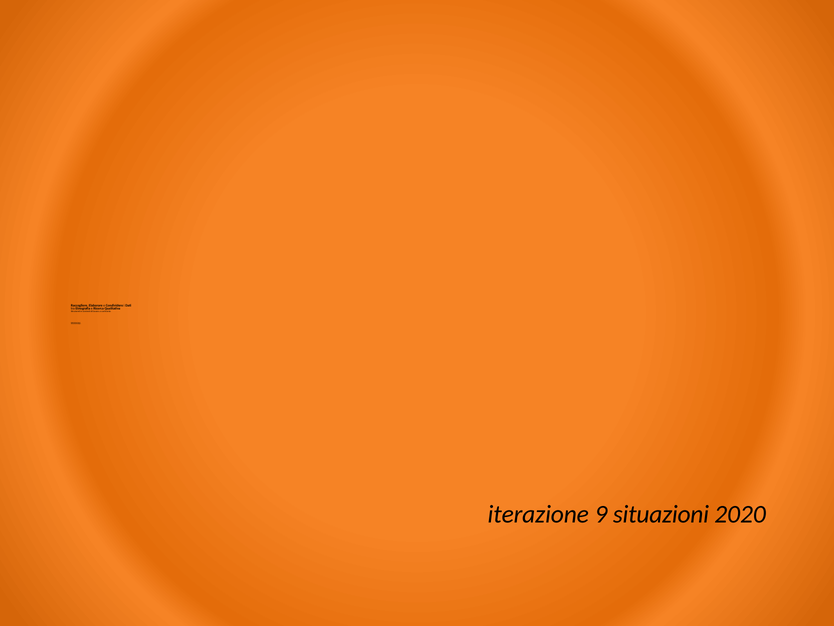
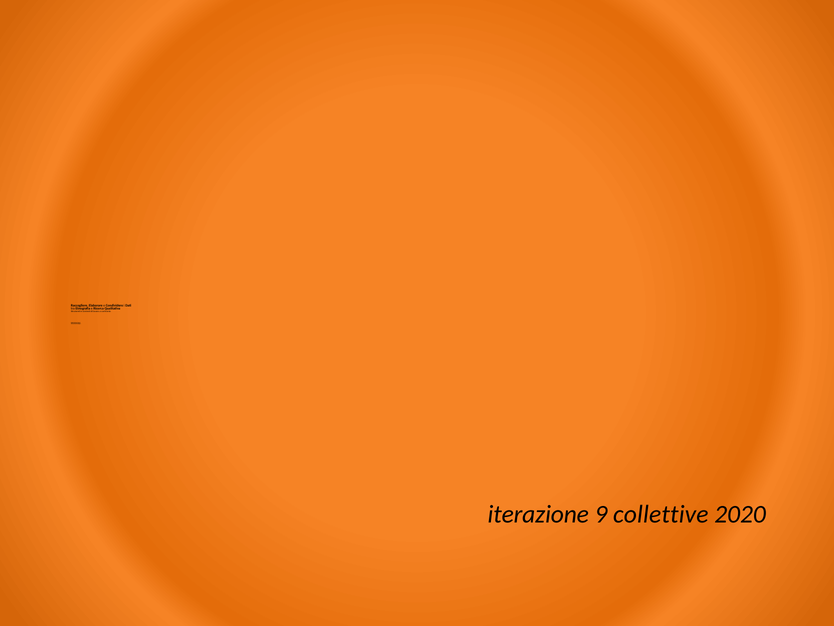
situazioni: situazioni -> collettive
